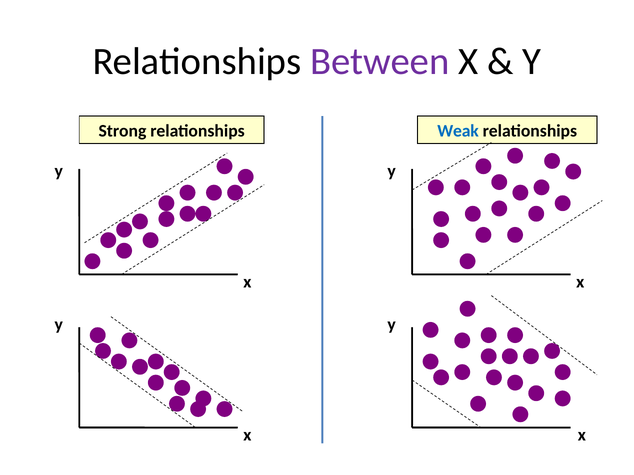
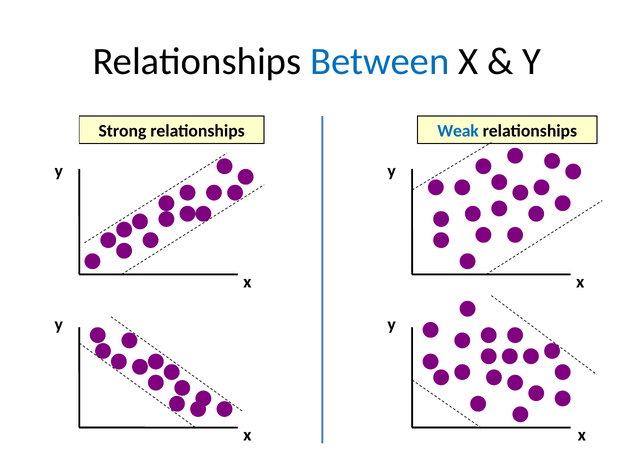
Between colour: purple -> blue
